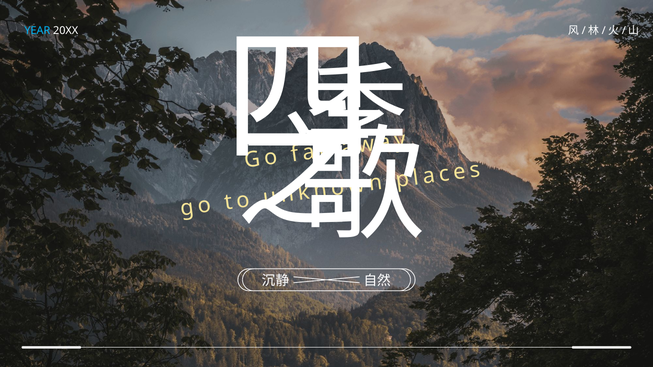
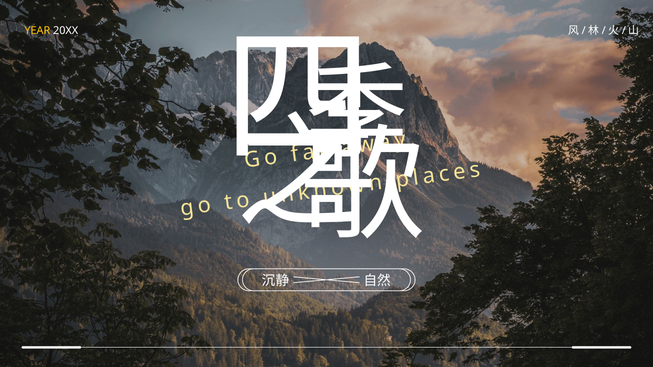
YEAR colour: light blue -> yellow
